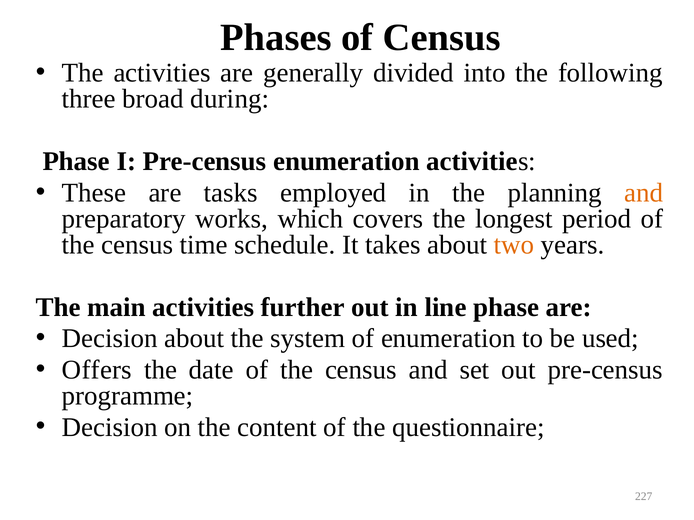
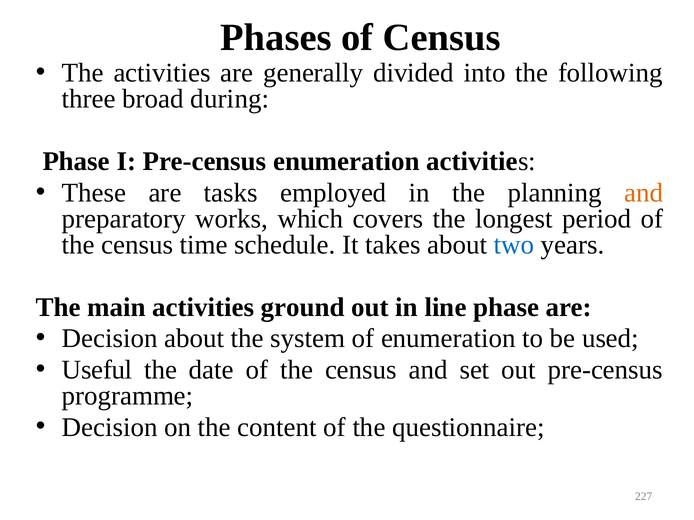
two colour: orange -> blue
further: further -> ground
Offers: Offers -> Useful
